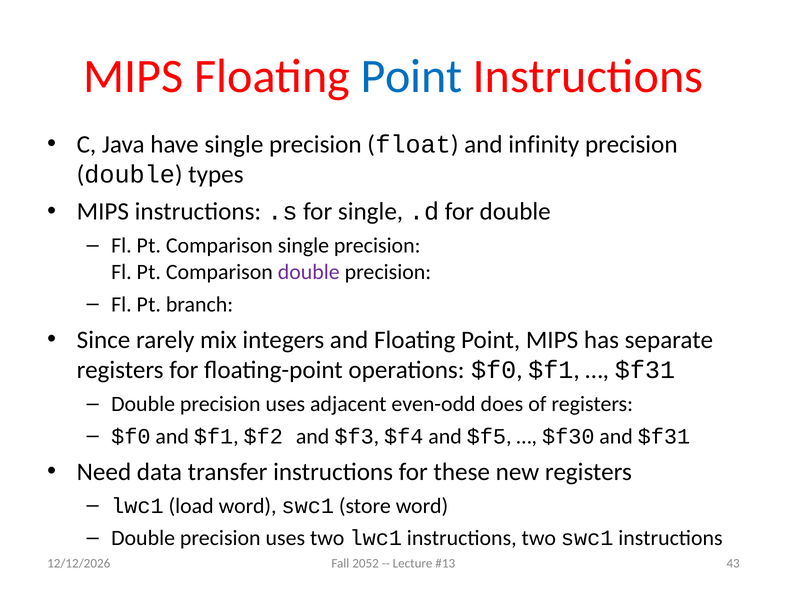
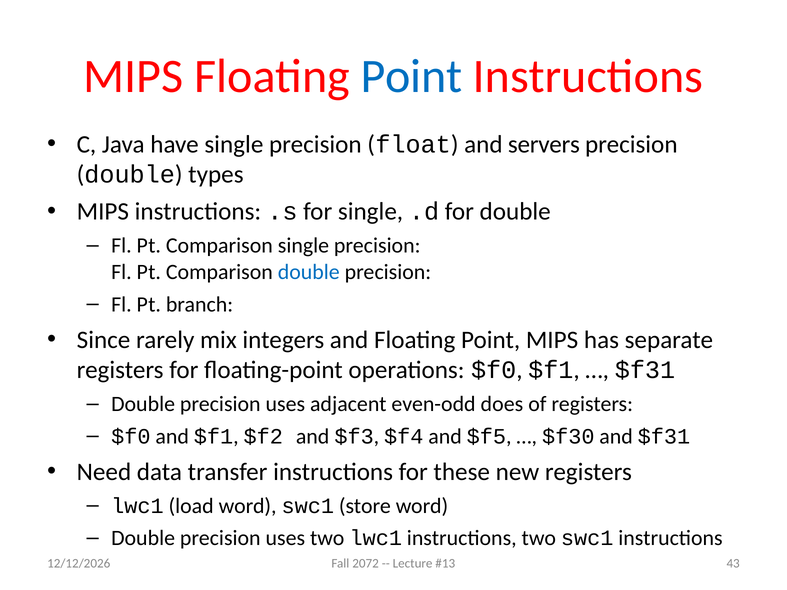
infinity: infinity -> servers
double at (309, 272) colour: purple -> blue
2052: 2052 -> 2072
